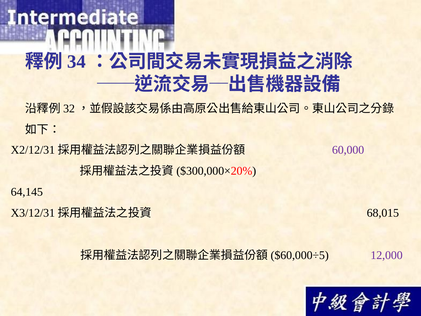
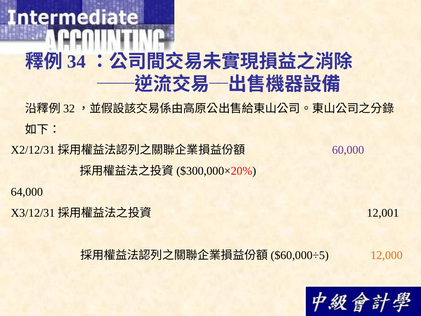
64,145: 64,145 -> 64,000
68,015: 68,015 -> 12,001
12,000 colour: purple -> orange
